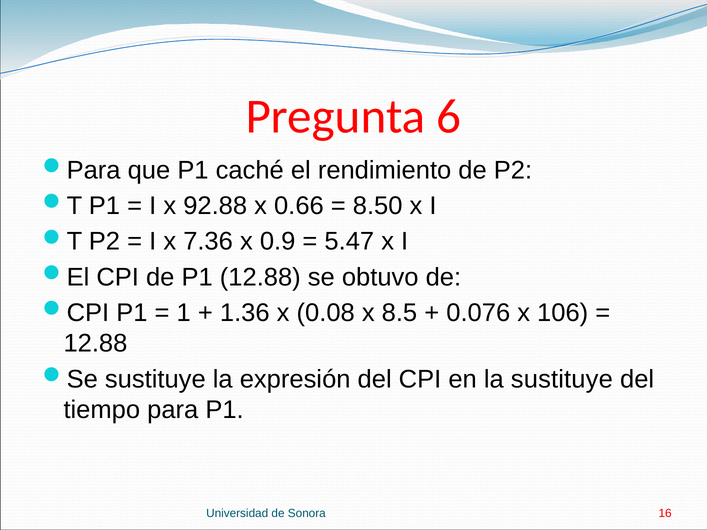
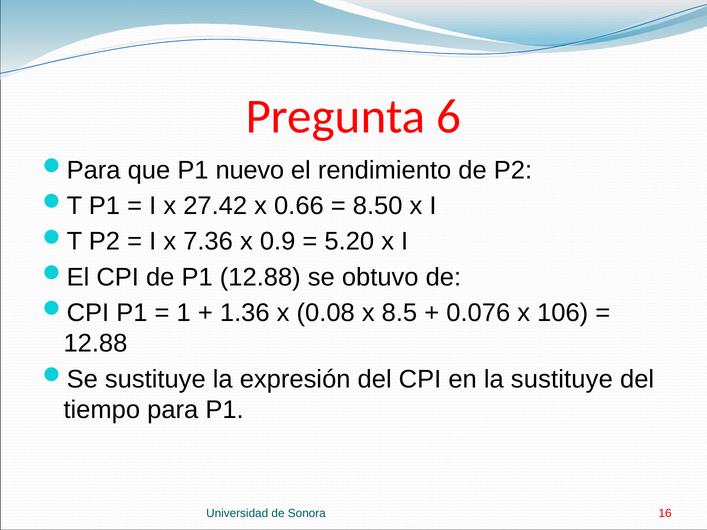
caché: caché -> nuevo
92.88: 92.88 -> 27.42
5.47: 5.47 -> 5.20
